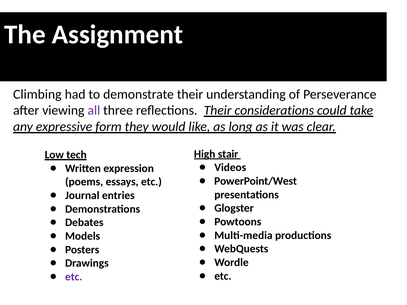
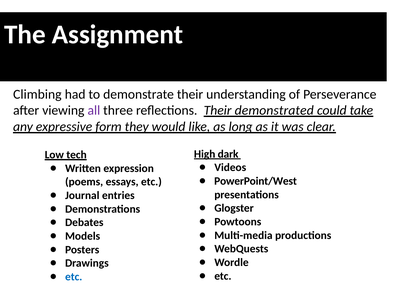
considerations: considerations -> demonstrated
stair: stair -> dark
etc at (74, 277) colour: purple -> blue
